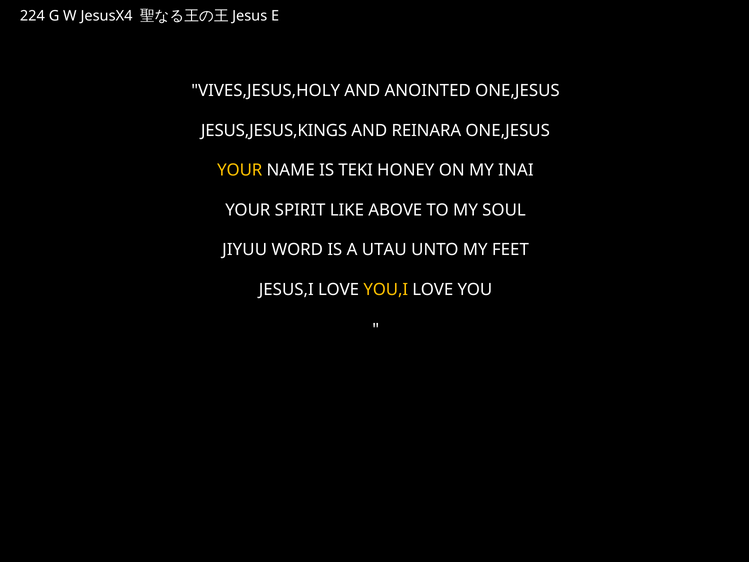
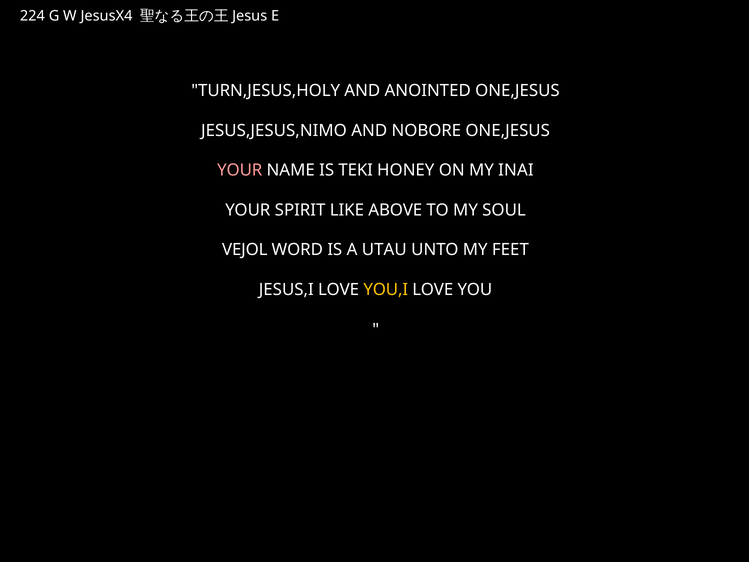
VIVES,JESUS,HOLY: VIVES,JESUS,HOLY -> TURN,JESUS,HOLY
JESUS,JESUS,KINGS: JESUS,JESUS,KINGS -> JESUS,JESUS,NIMO
REINARA: REINARA -> NOBORE
YOUR at (240, 170) colour: yellow -> pink
JIYUU: JIYUU -> VEJOL
